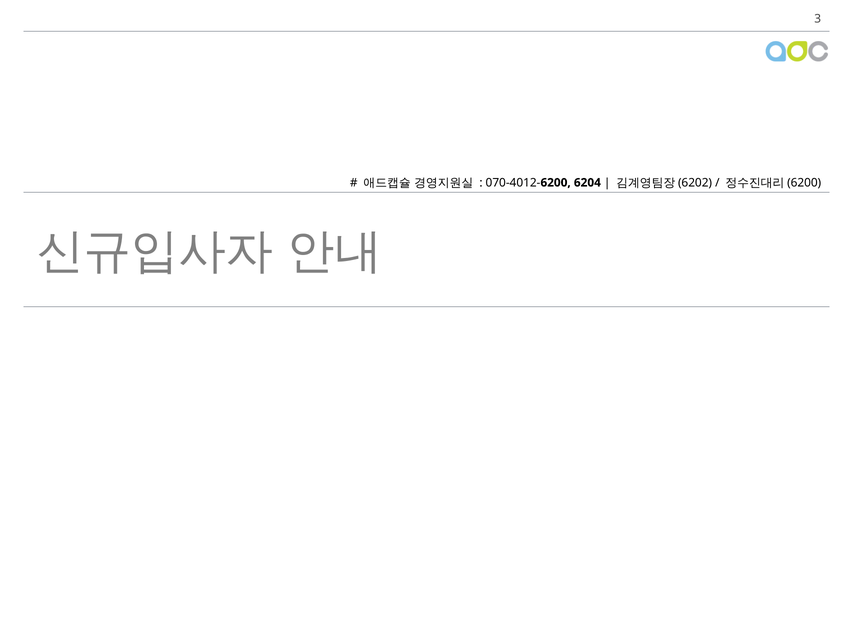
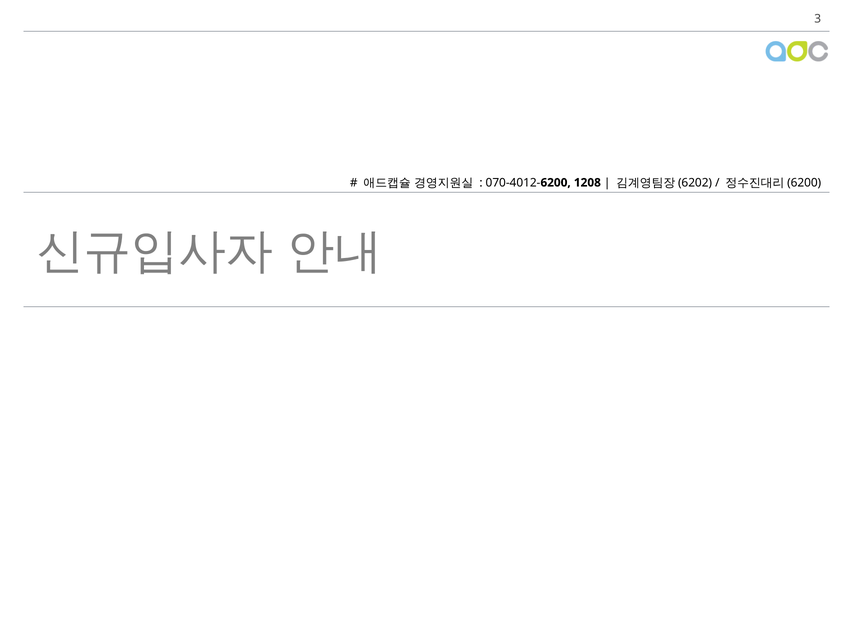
6204: 6204 -> 1208
